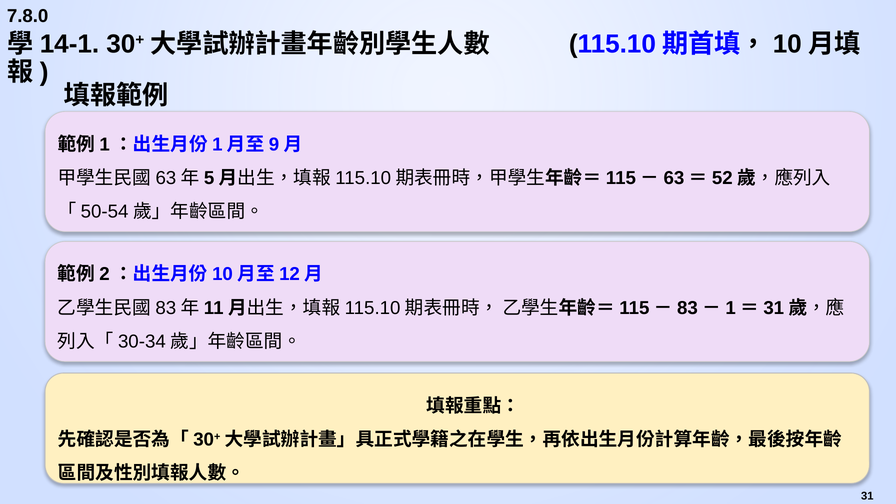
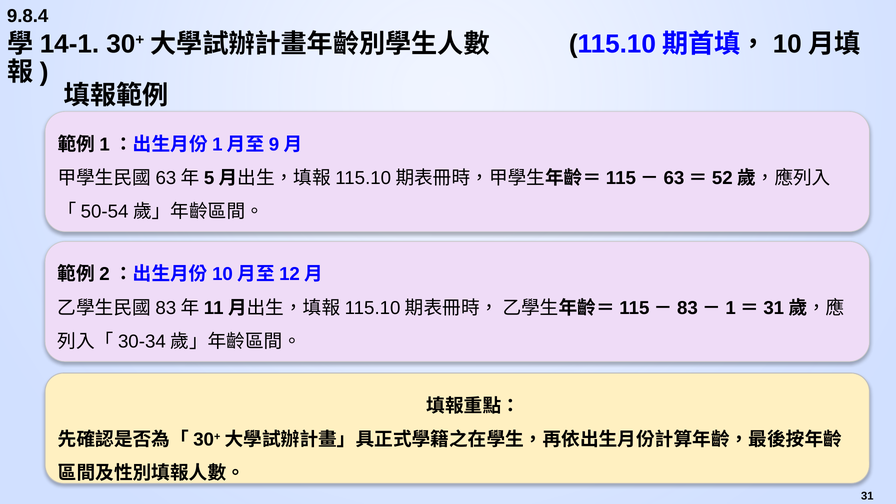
7.8.0: 7.8.0 -> 9.8.4
